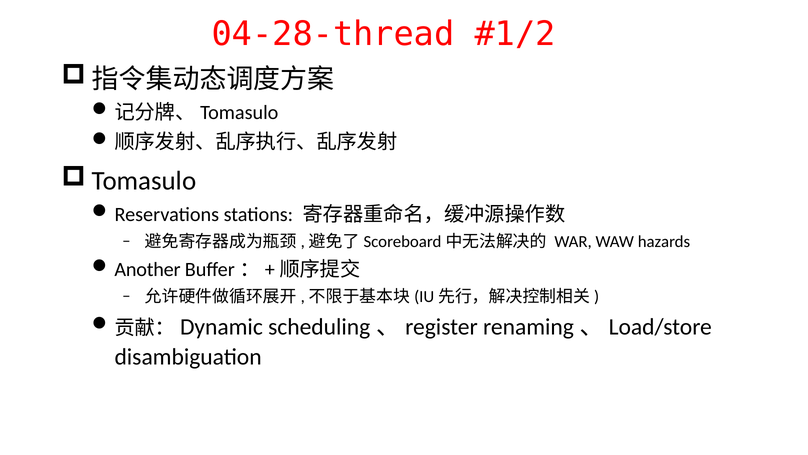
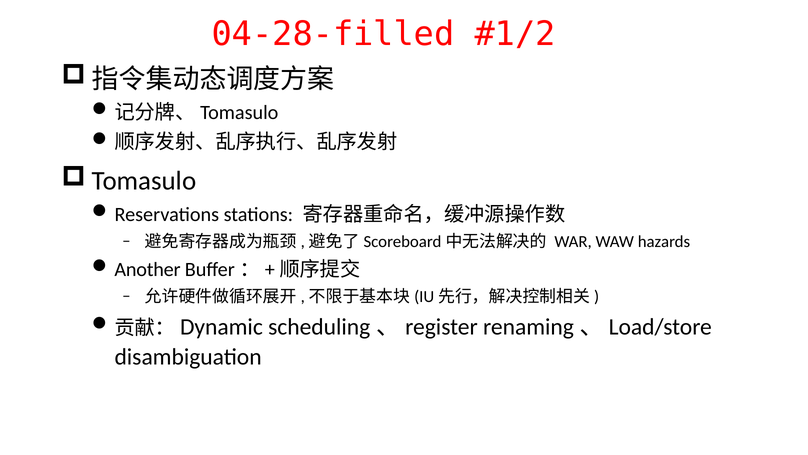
04-28-thread: 04-28-thread -> 04-28-filled
